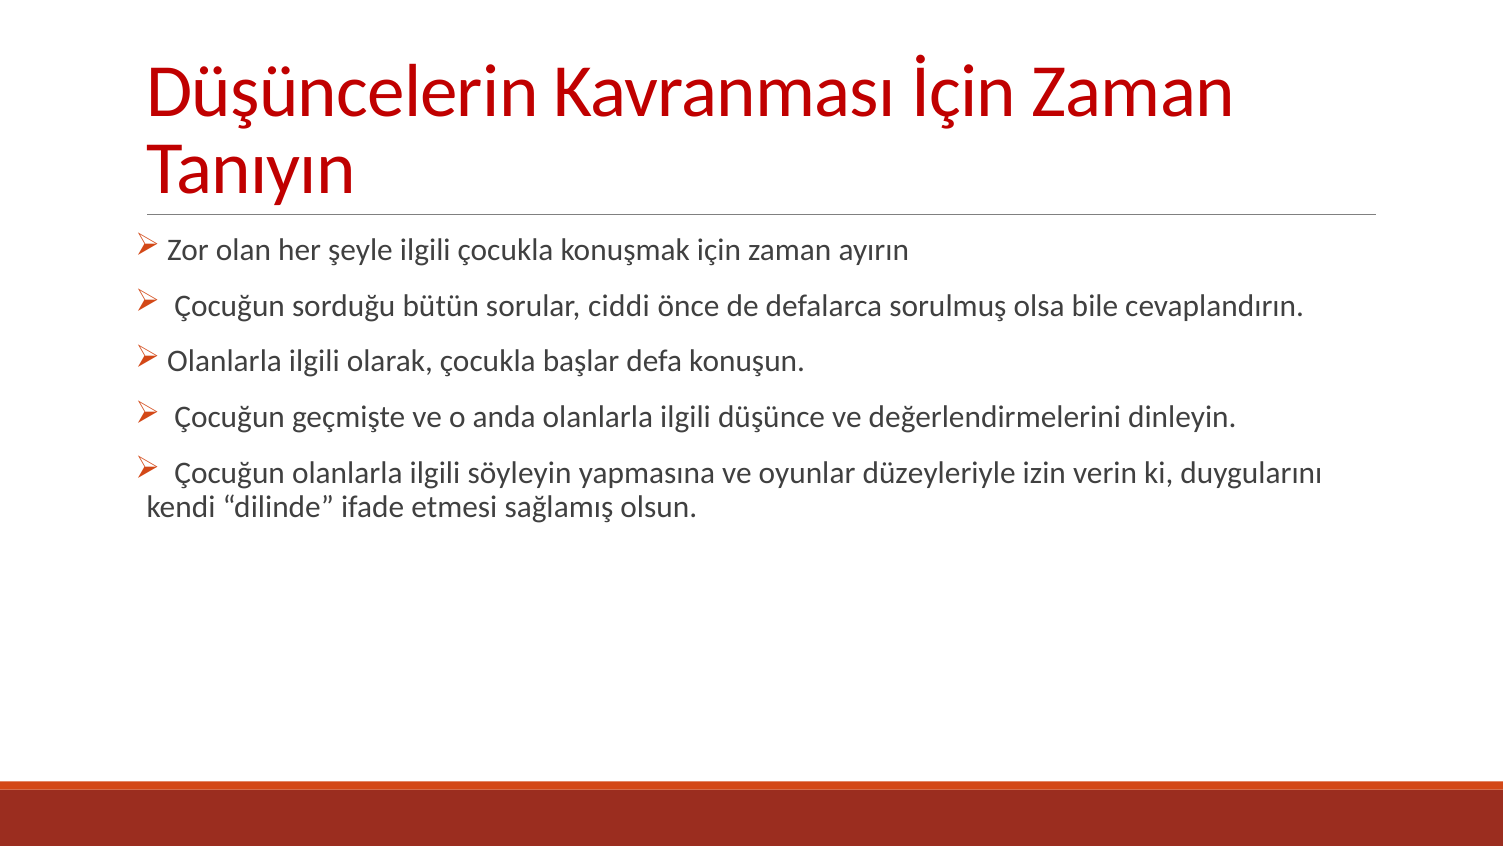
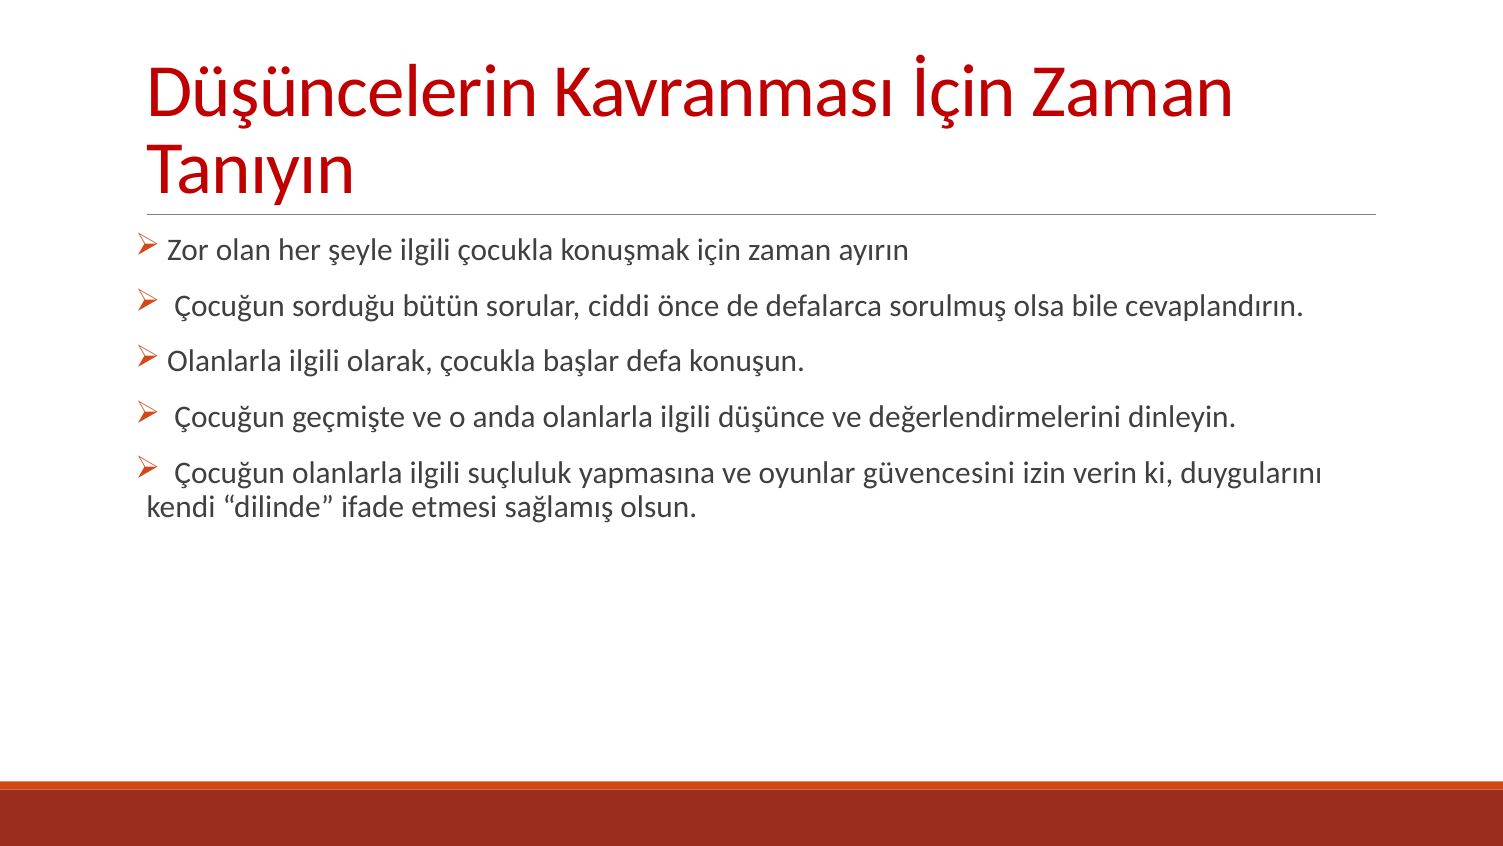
söyleyin: söyleyin -> suçluluk
düzeyleriyle: düzeyleriyle -> güvencesini
